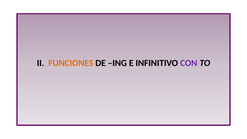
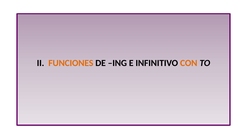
CON colour: purple -> orange
